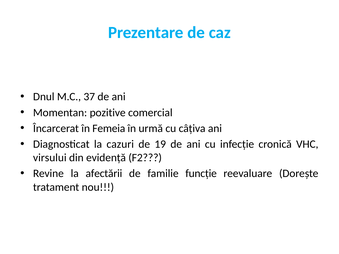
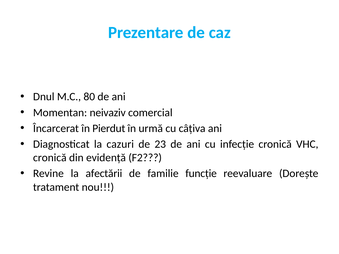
37: 37 -> 80
pozitive: pozitive -> neivaziv
Femeia: Femeia -> Pierdut
19: 19 -> 23
virsului at (50, 158): virsului -> cronică
